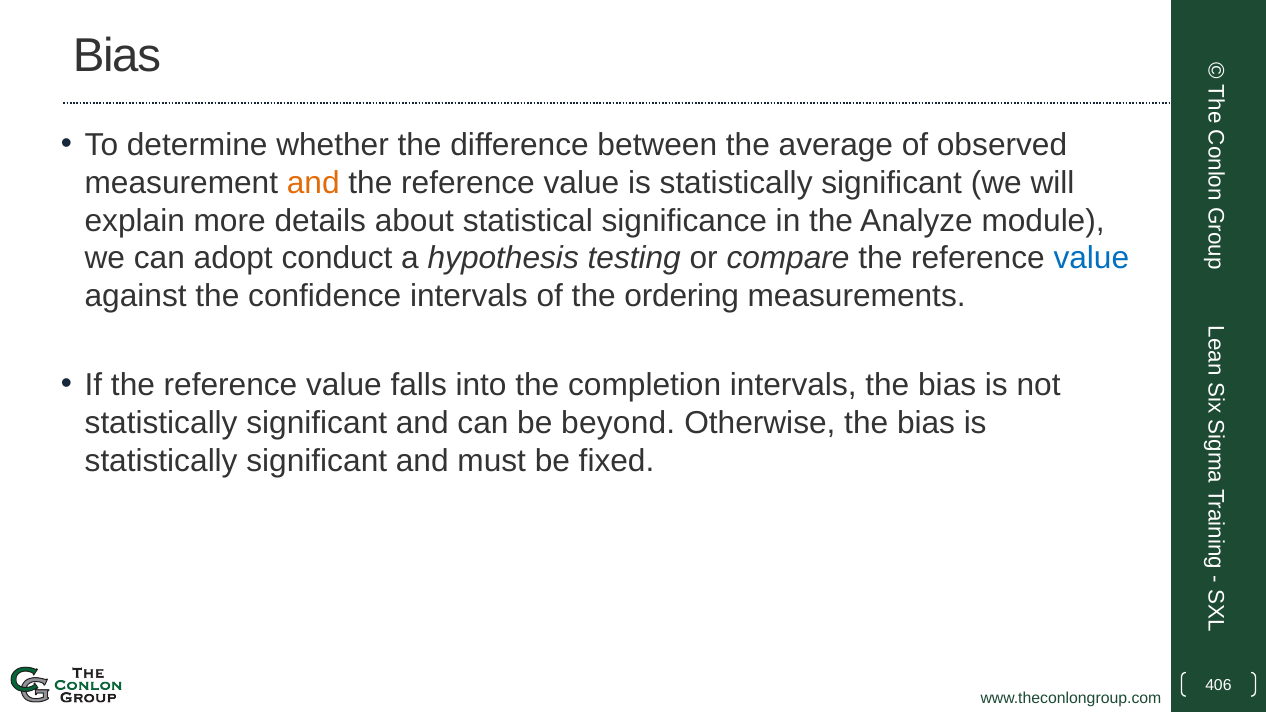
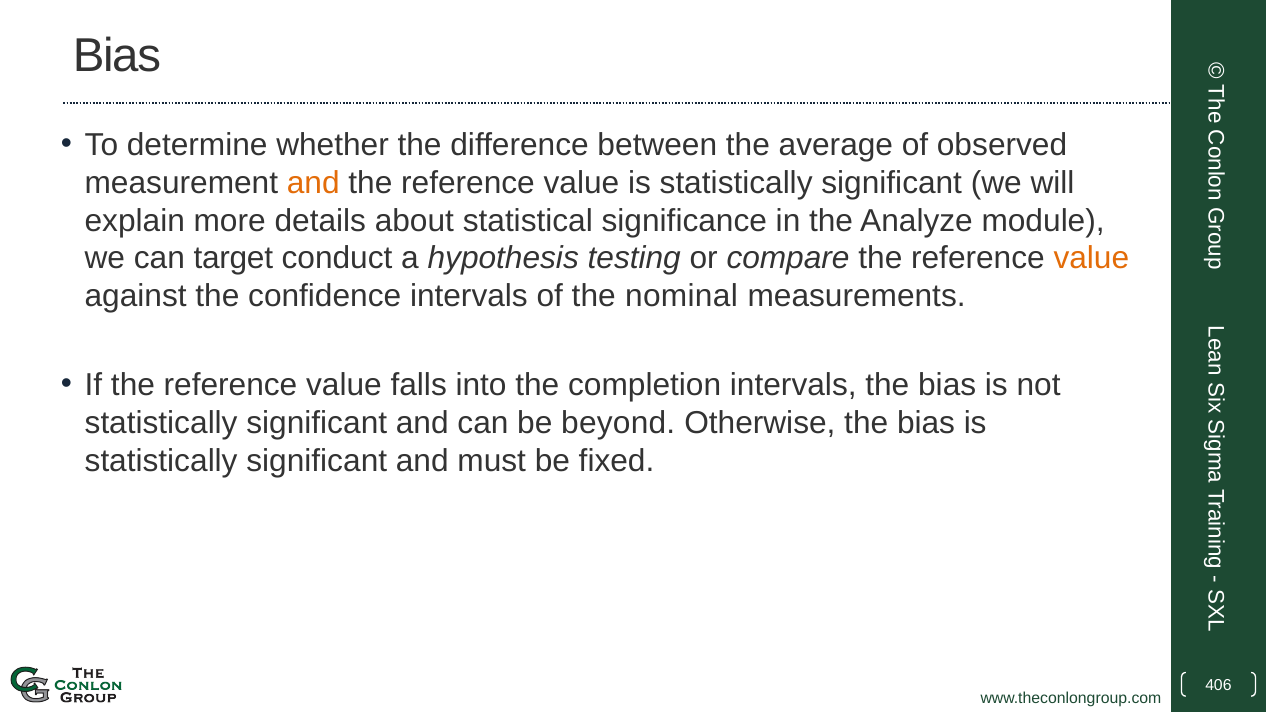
adopt: adopt -> target
value at (1091, 259) colour: blue -> orange
ordering: ordering -> nominal
